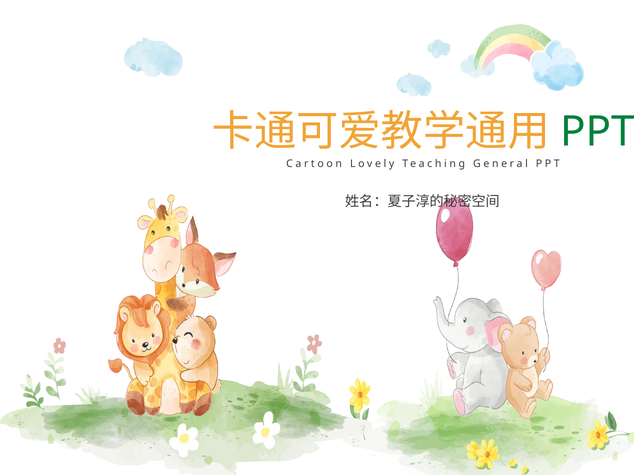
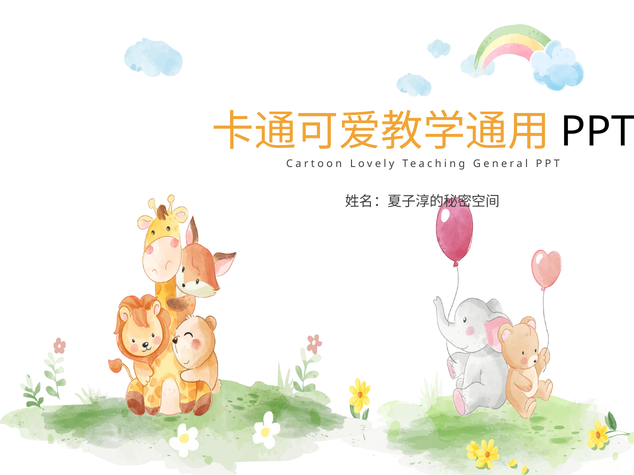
PPT colour: green -> black
